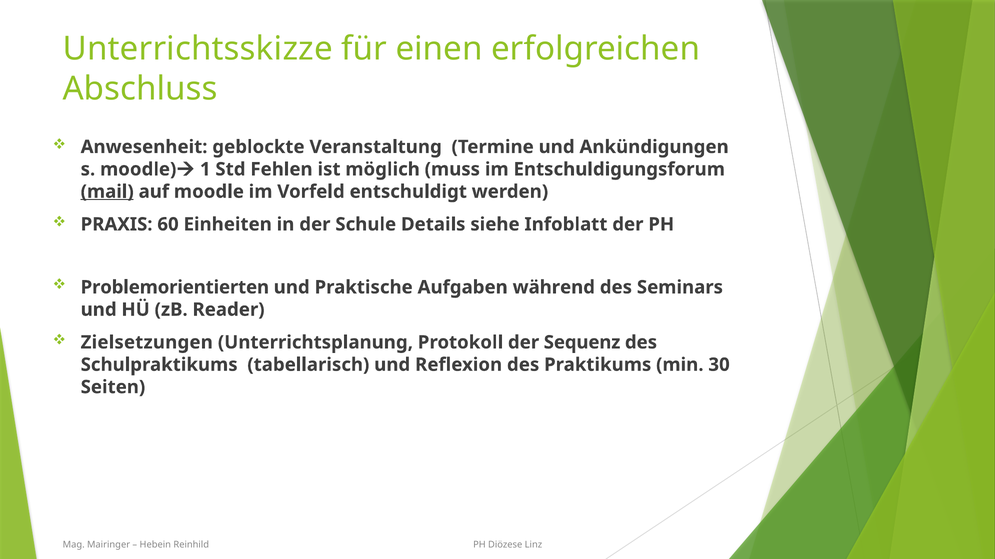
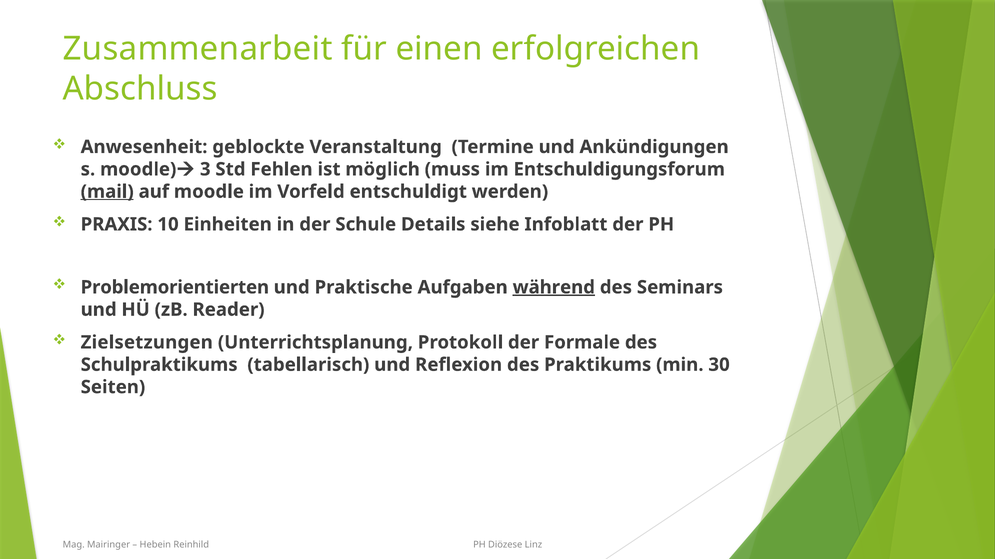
Unterrichtsskizze: Unterrichtsskizze -> Zusammenarbeit
1: 1 -> 3
60: 60 -> 10
während underline: none -> present
Sequenz: Sequenz -> Formale
